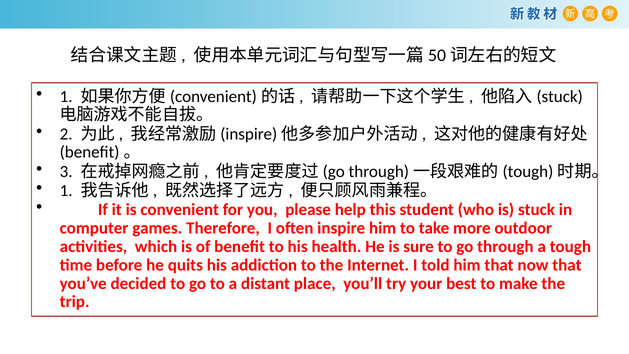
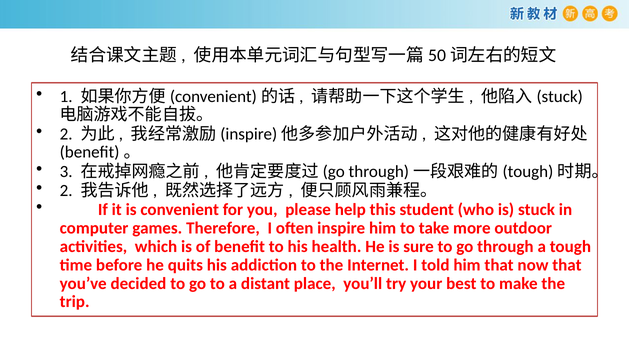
1 at (66, 191): 1 -> 2
